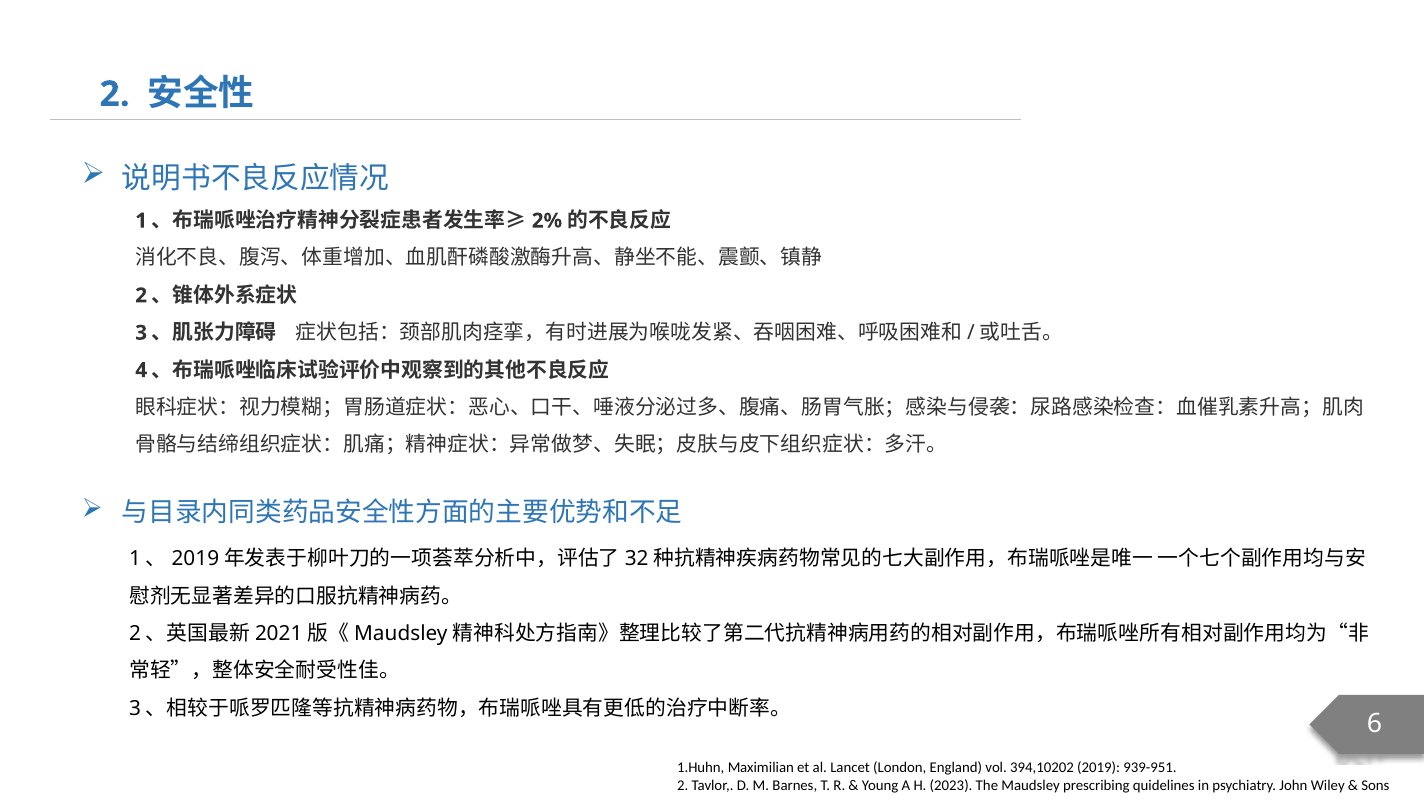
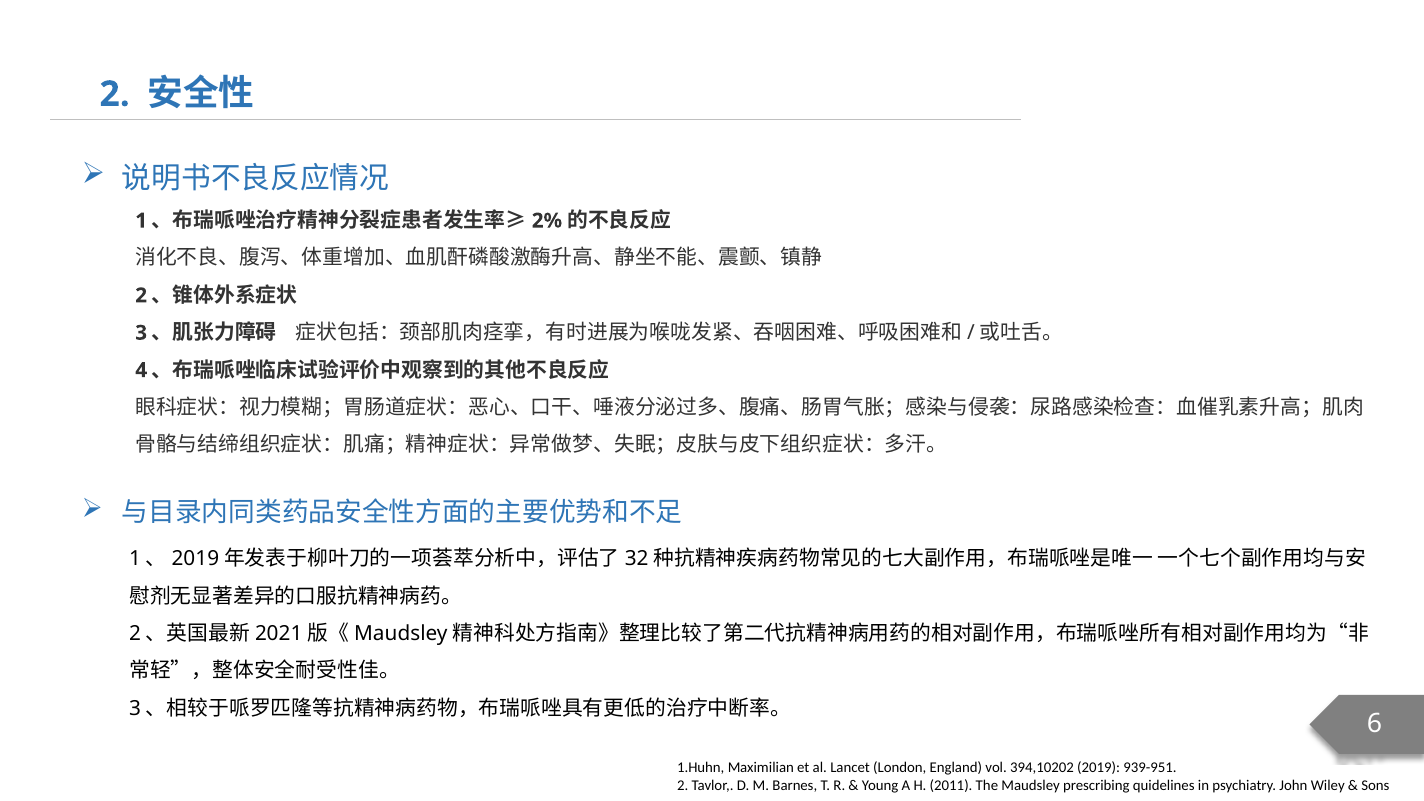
2023: 2023 -> 2011
